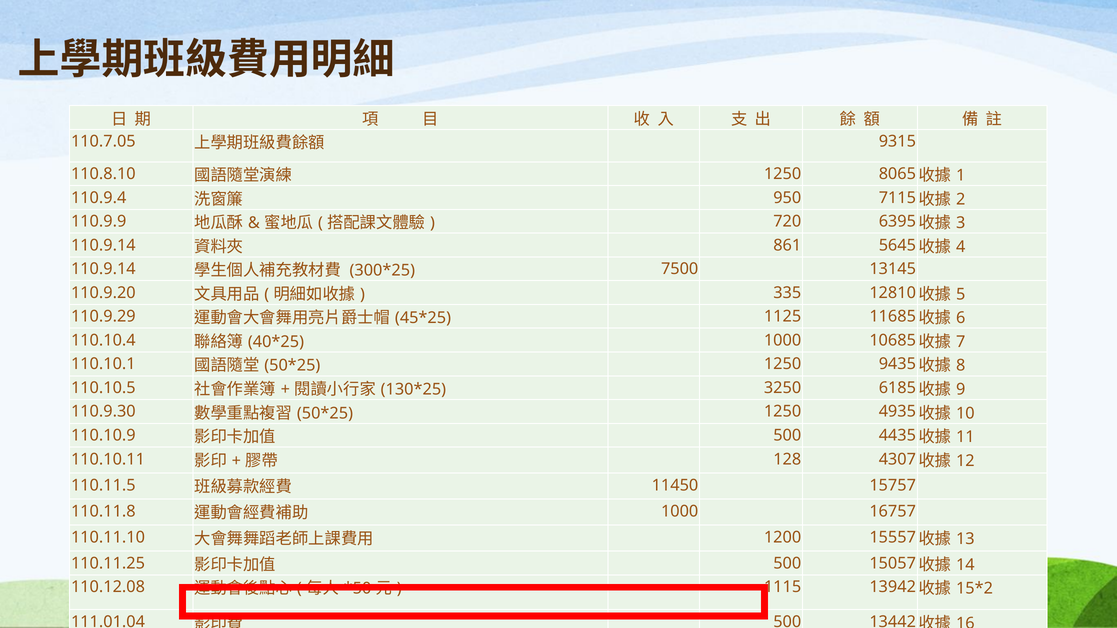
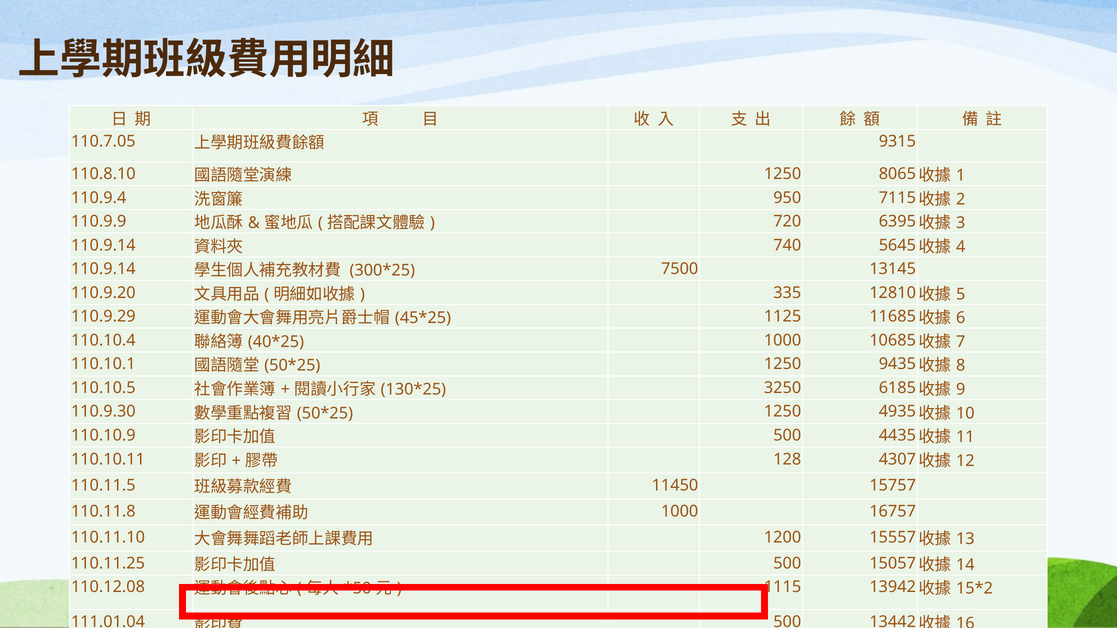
861: 861 -> 740
